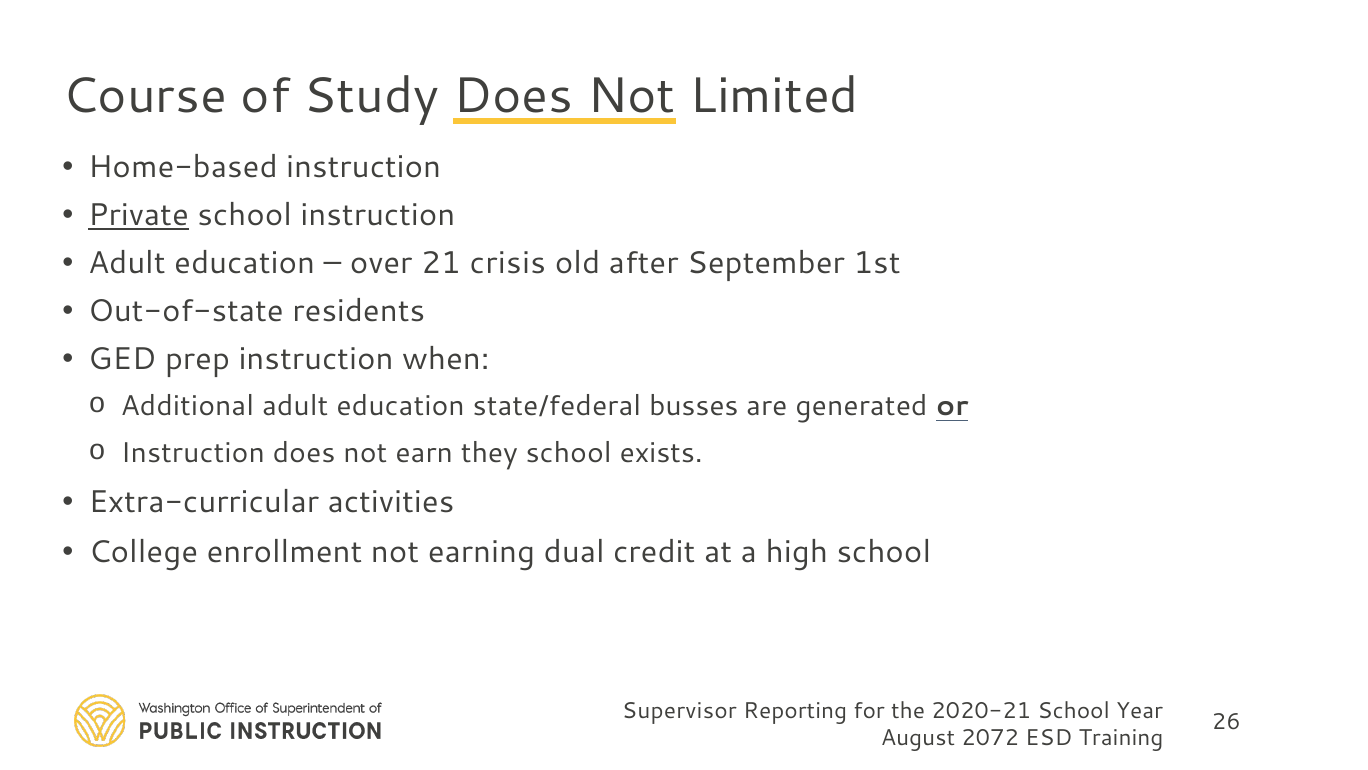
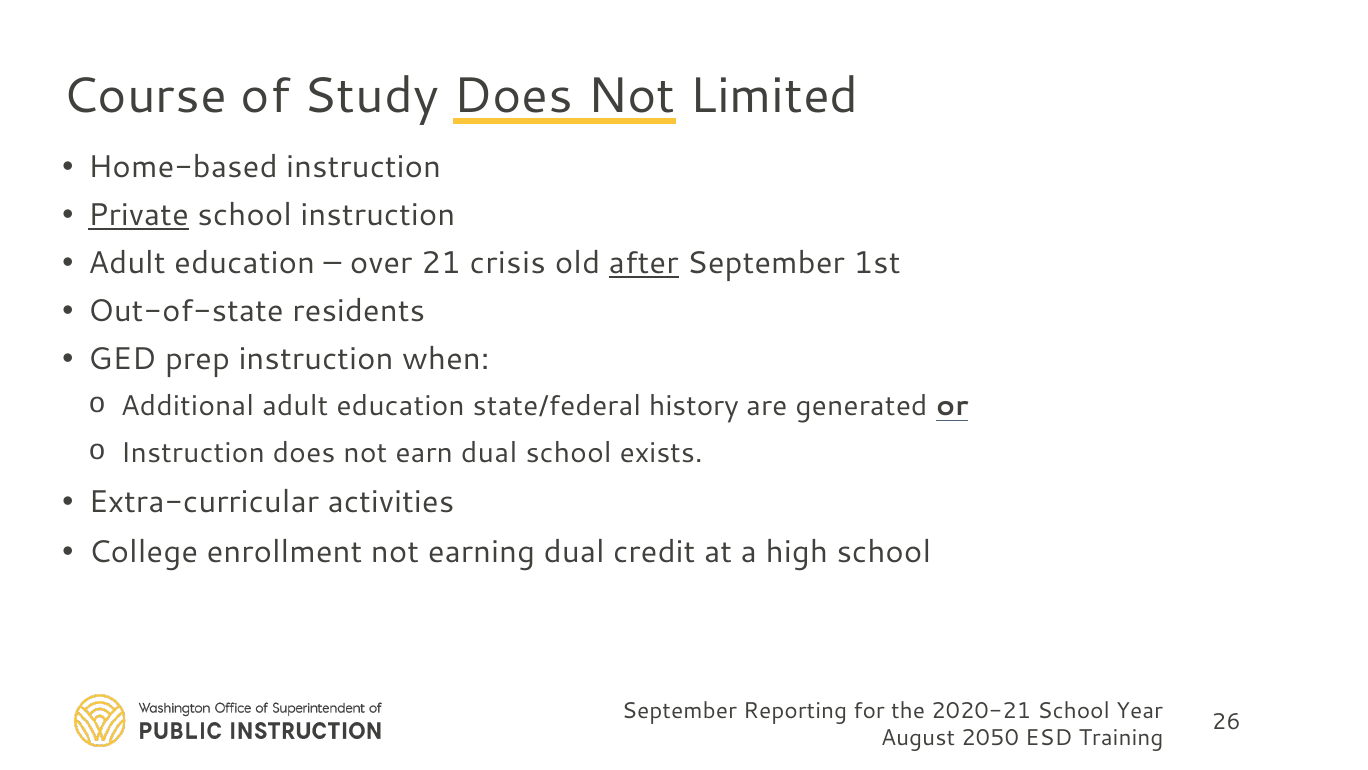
after underline: none -> present
busses: busses -> history
earn they: they -> dual
Supervisor at (679, 710): Supervisor -> September
2072: 2072 -> 2050
